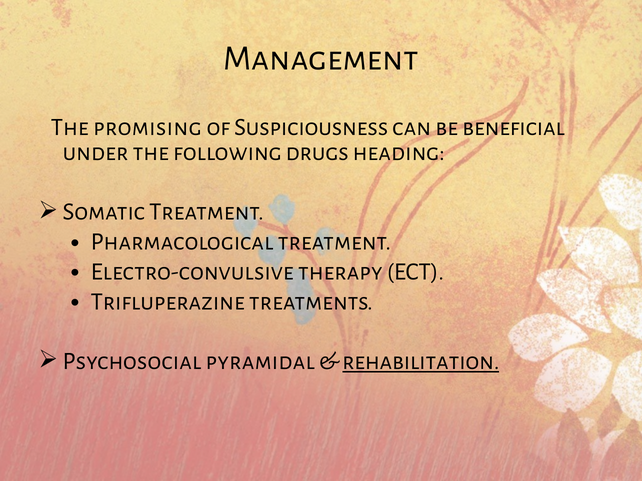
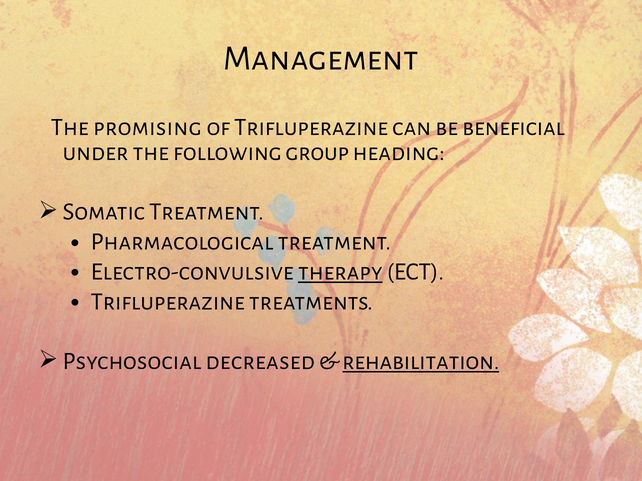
of Suspiciousness: Suspiciousness -> Trifluperazine
drugs: drugs -> group
therapy underline: none -> present
pyramidal: pyramidal -> decreased
